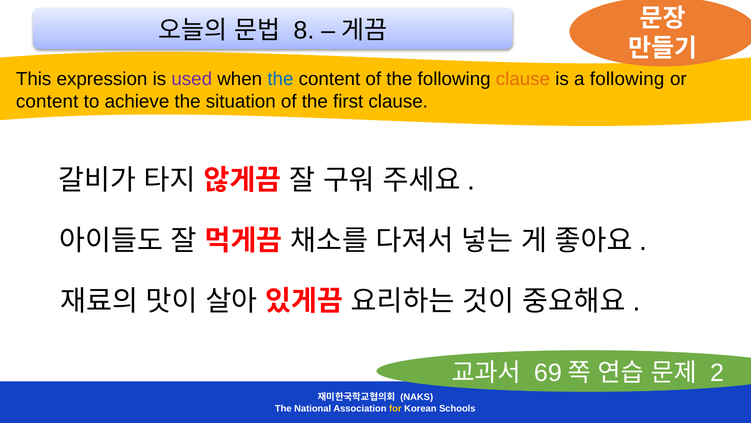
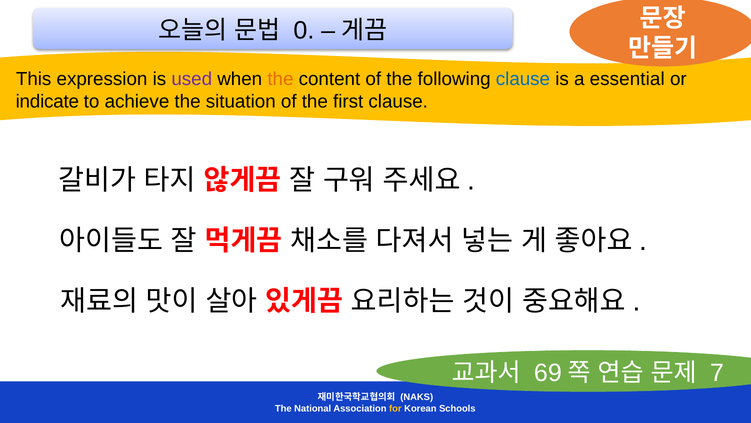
8: 8 -> 0
the at (280, 79) colour: blue -> orange
clause at (523, 79) colour: orange -> blue
a following: following -> essential
content at (47, 101): content -> indicate
2: 2 -> 7
